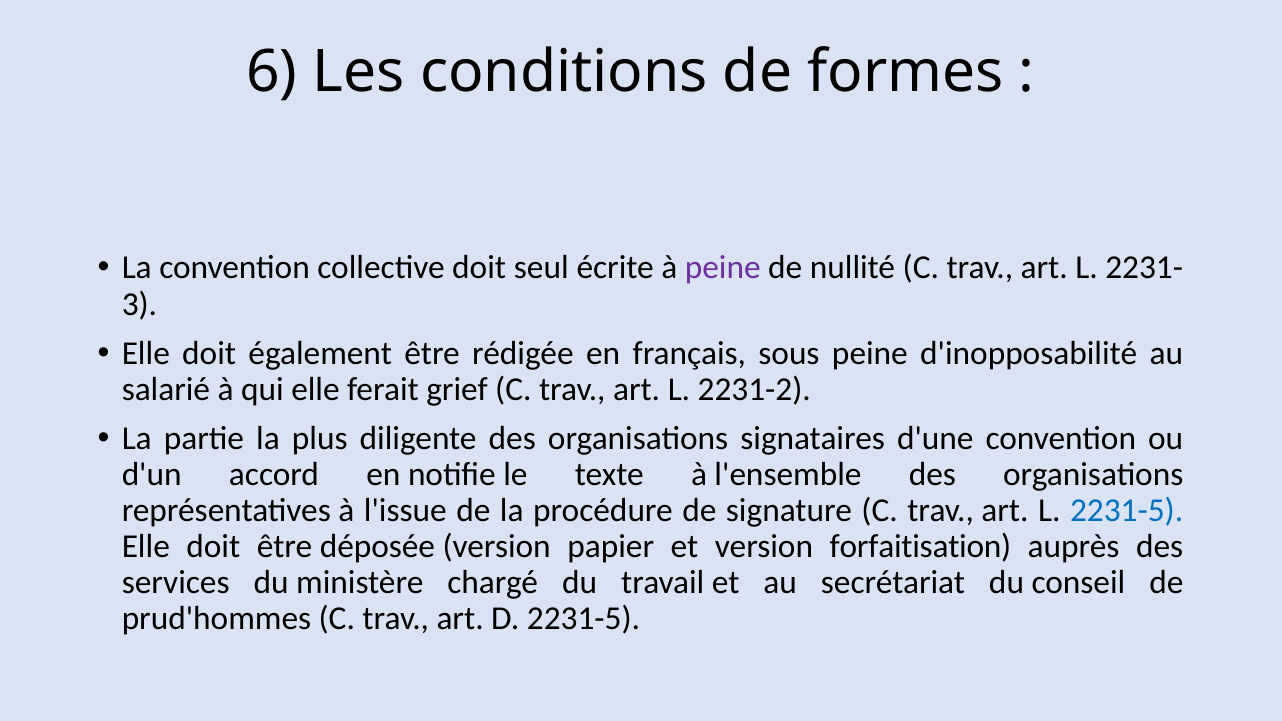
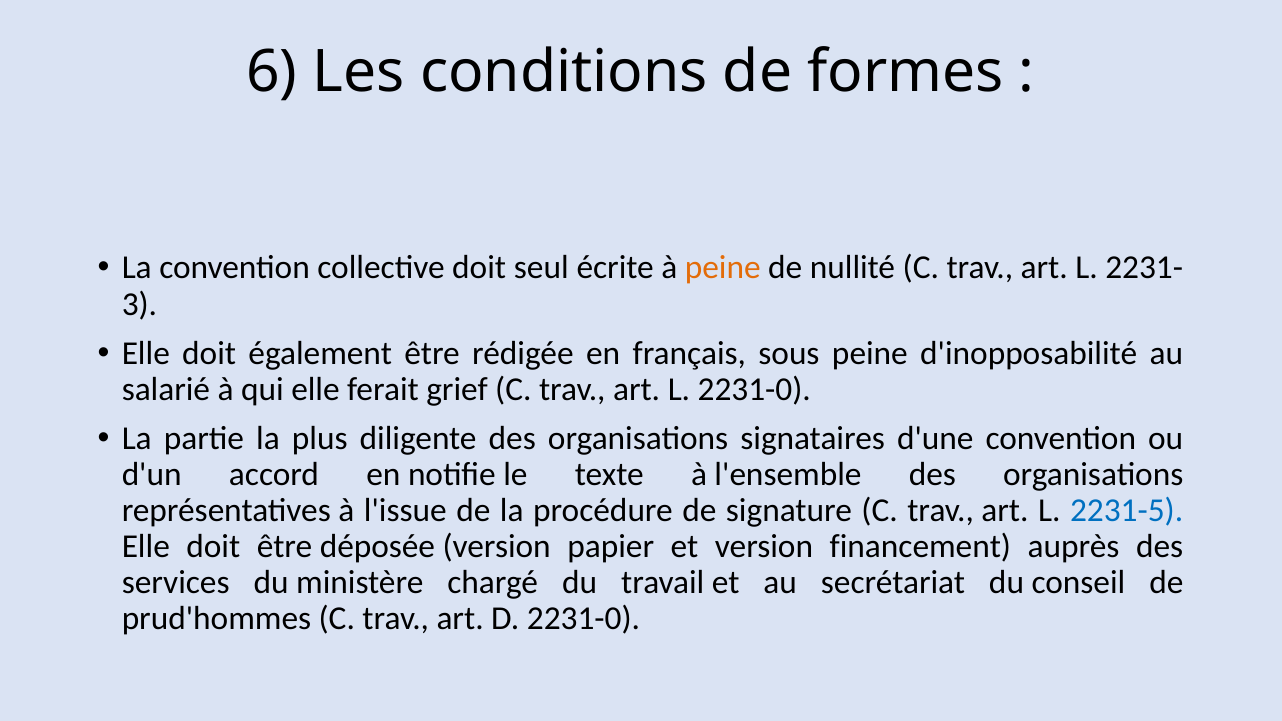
peine at (723, 268) colour: purple -> orange
L 2231-2: 2231-2 -> 2231-0
forfaitisation: forfaitisation -> financement
D 2231-5: 2231-5 -> 2231-0
